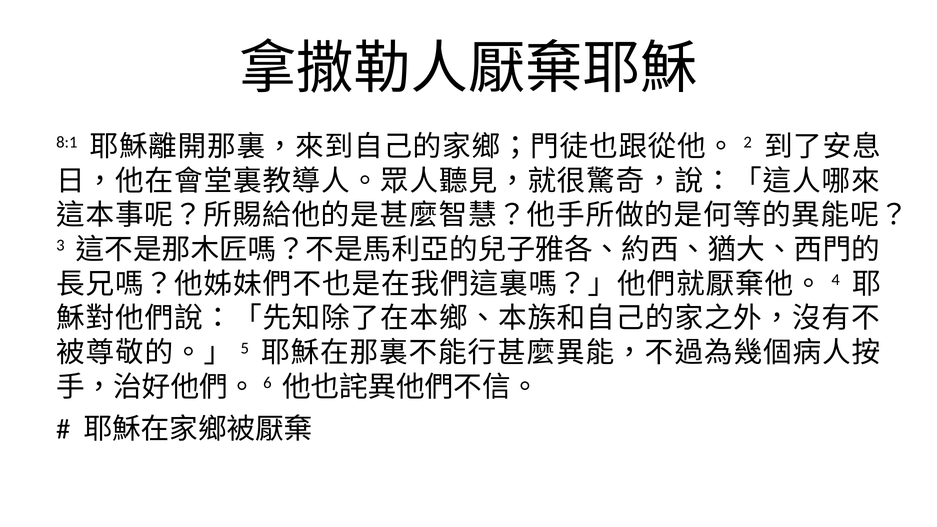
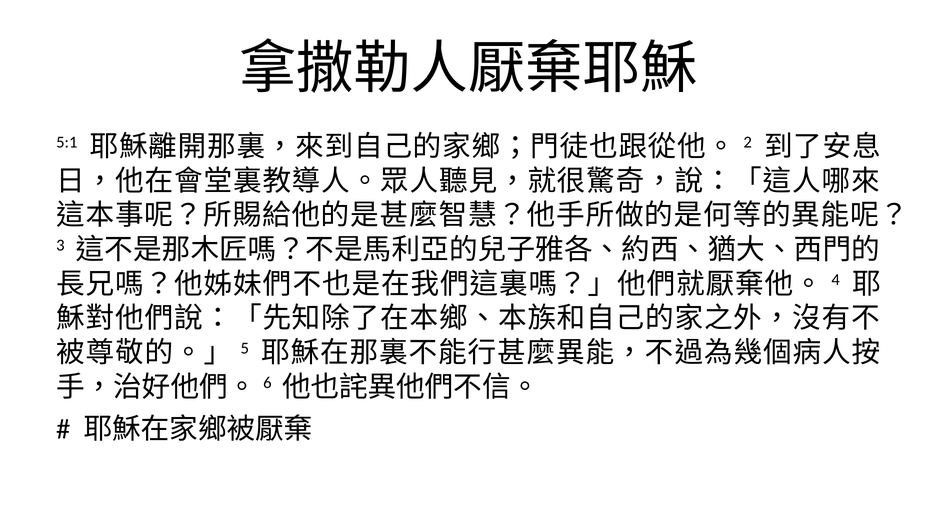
8:1: 8:1 -> 5:1
